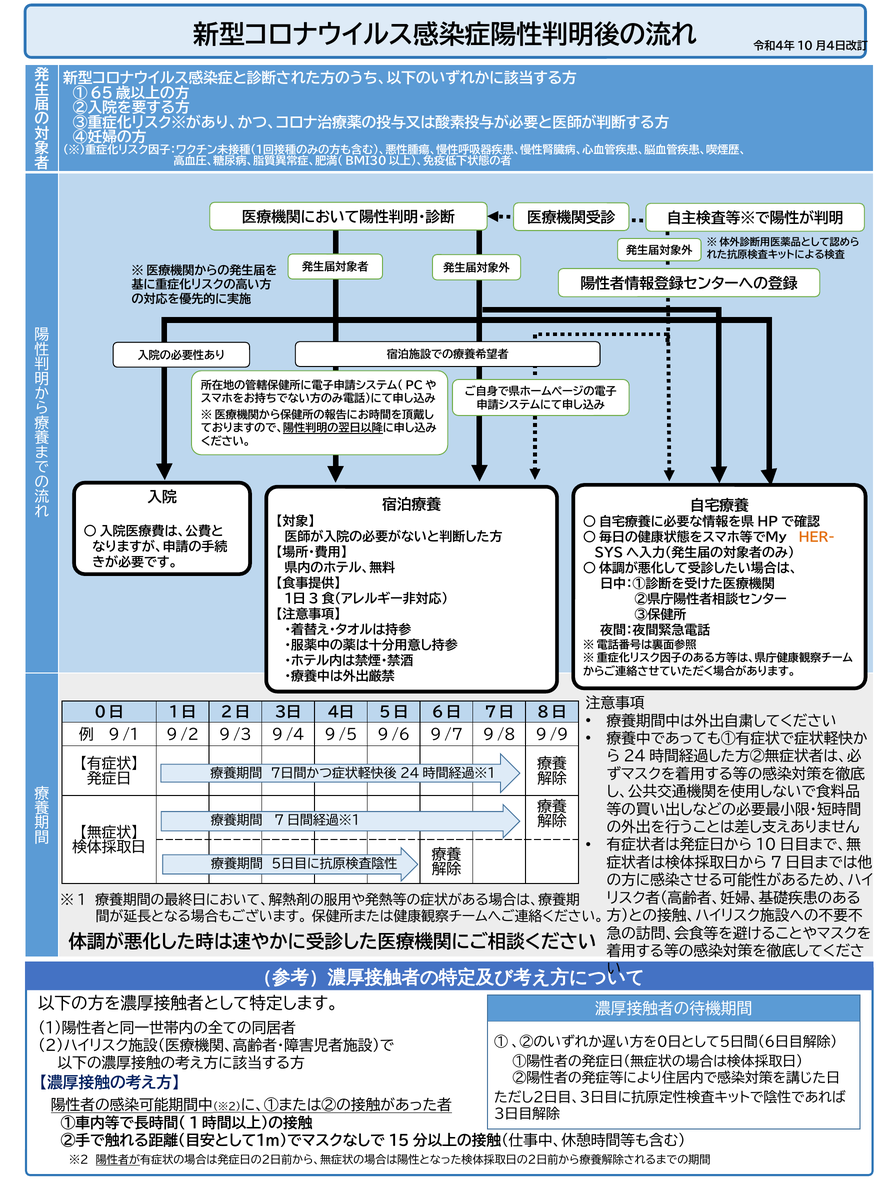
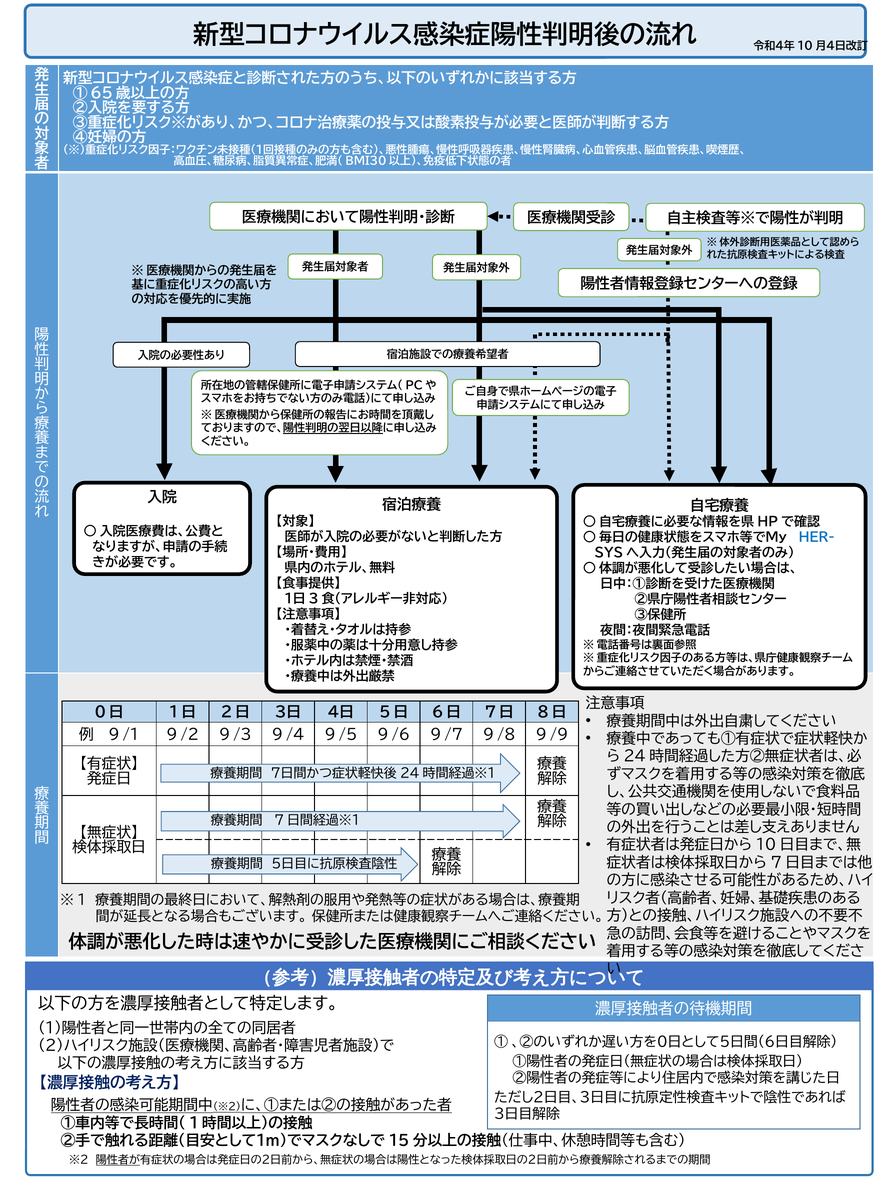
HER- colour: orange -> blue
